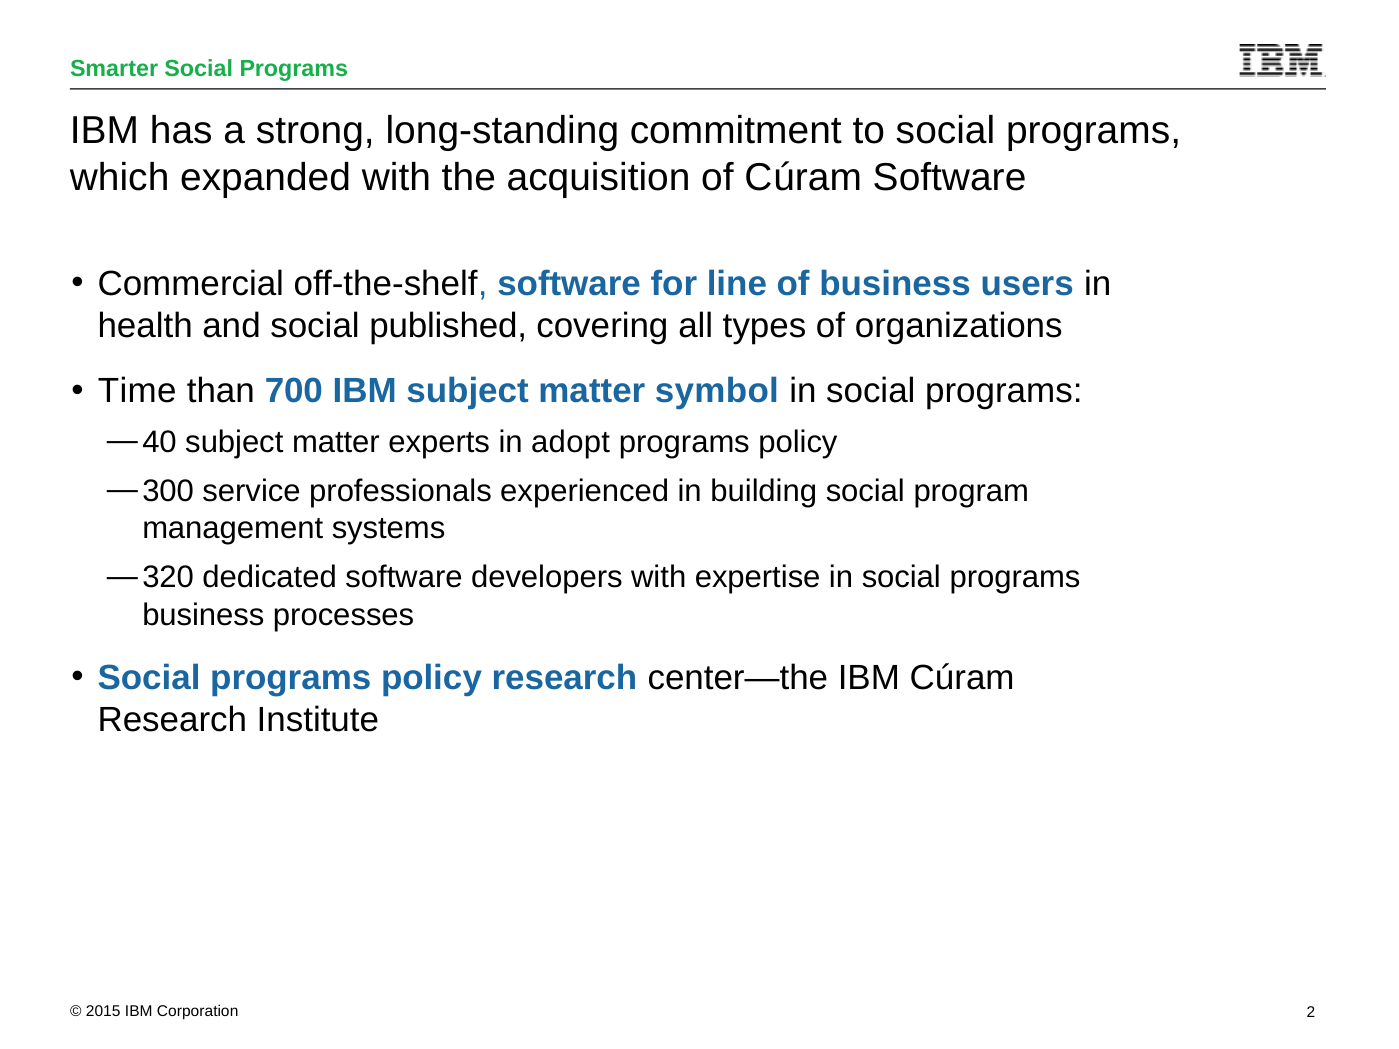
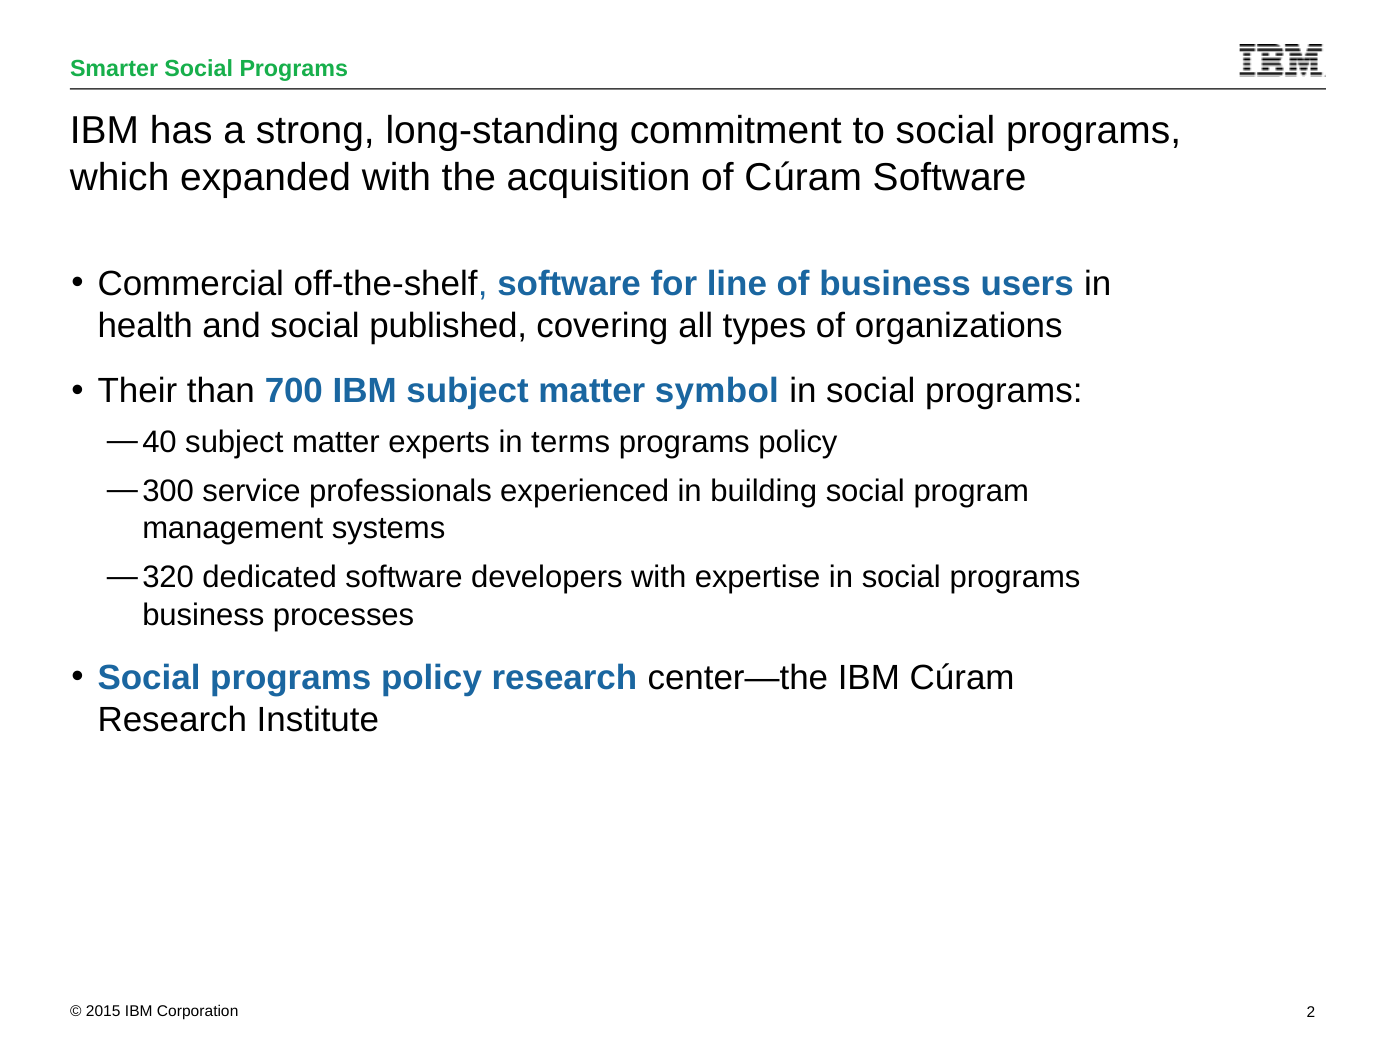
Time: Time -> Their
adopt: adopt -> terms
